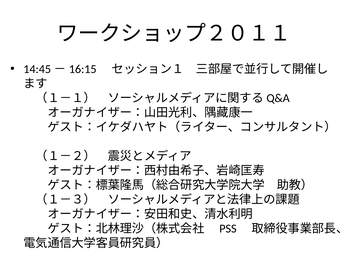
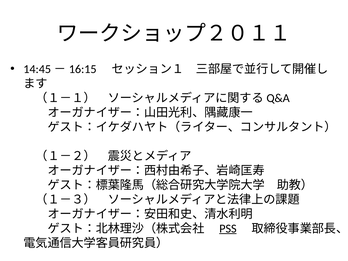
PSS underline: none -> present
